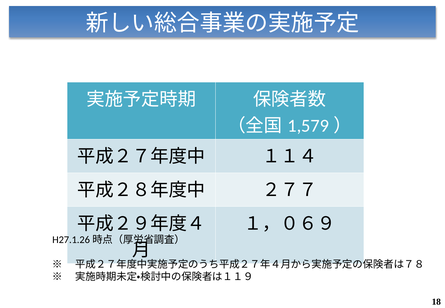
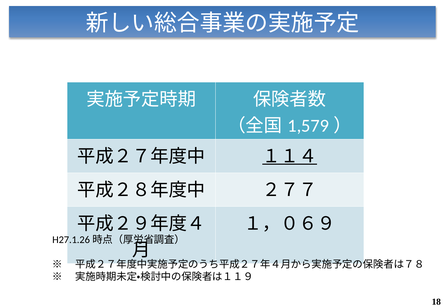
１１４ underline: none -> present
